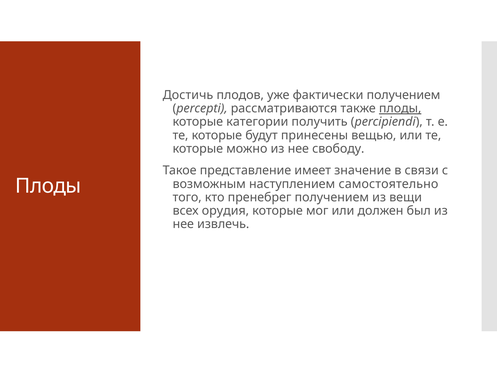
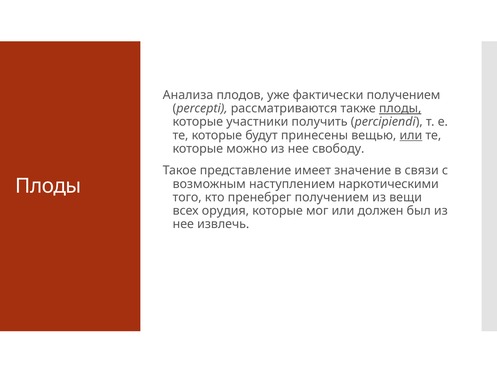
Достичь: Достичь -> Анализа
категории: категории -> участники
или at (411, 135) underline: none -> present
самостоятельно: самостоятельно -> наркотическими
